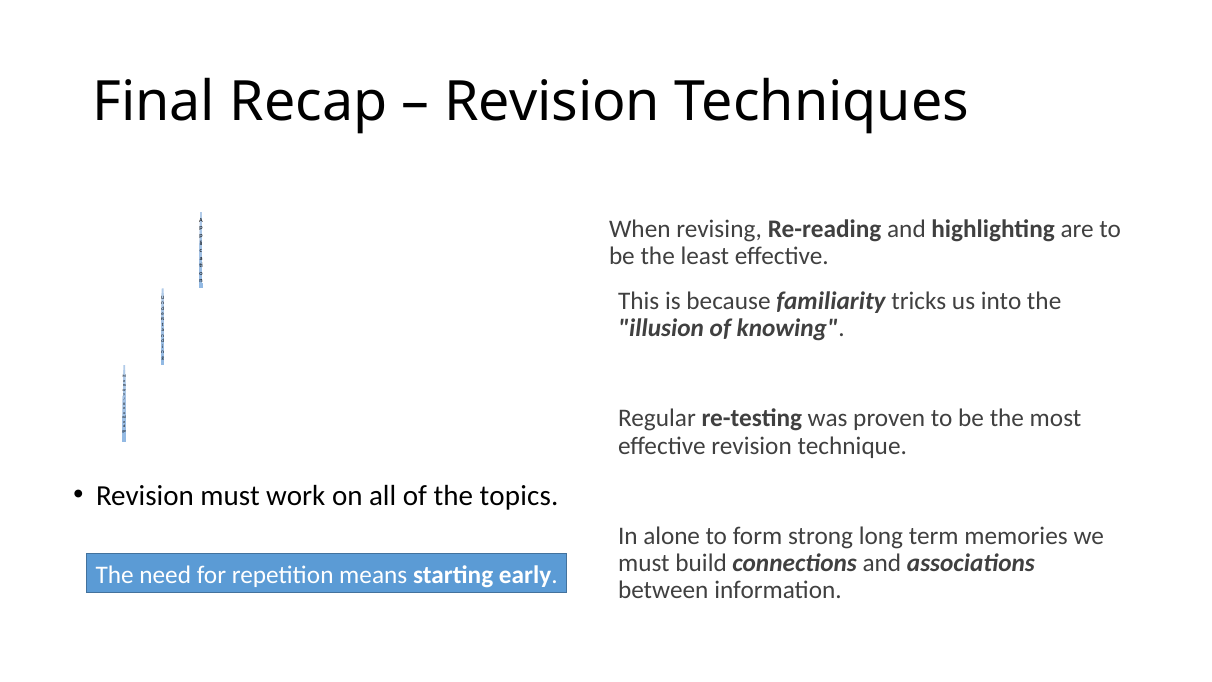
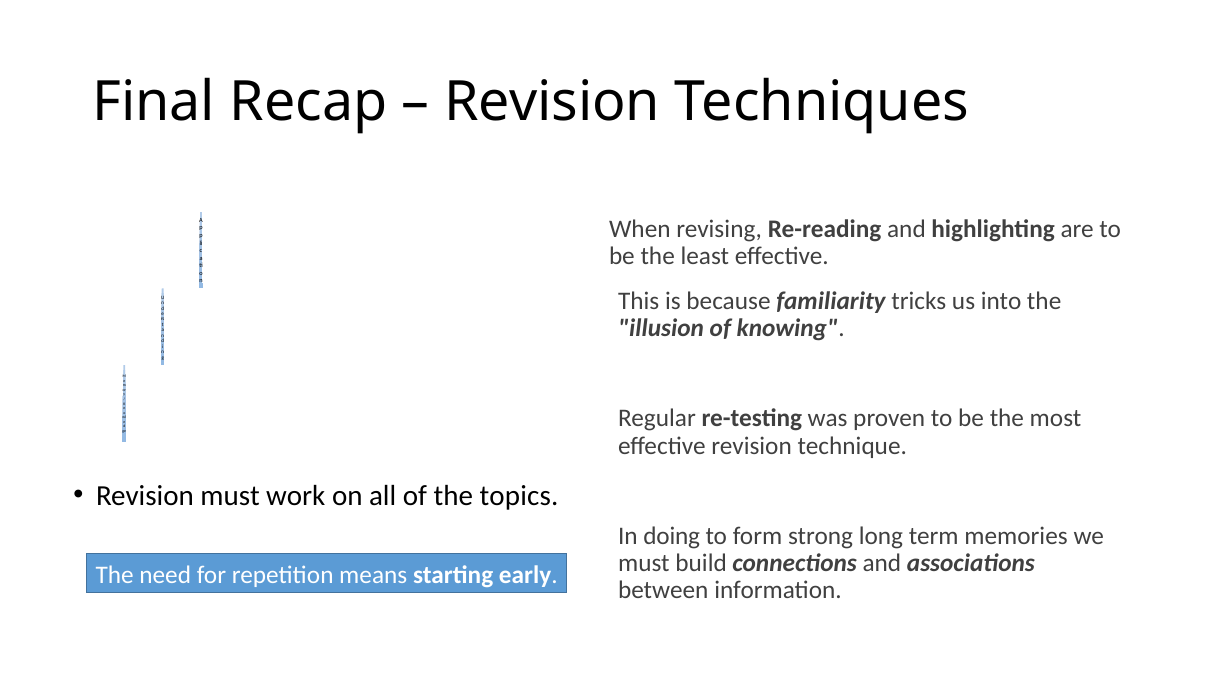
alone: alone -> doing
